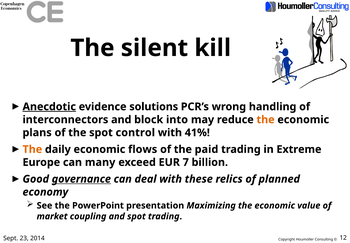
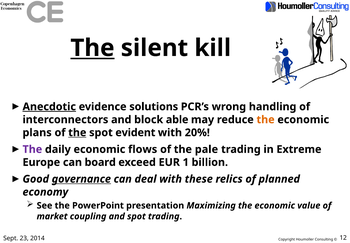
The at (92, 48) underline: none -> present
into: into -> able
the at (77, 132) underline: none -> present
control: control -> evident
41%: 41% -> 20%
The at (32, 149) colour: orange -> purple
paid: paid -> pale
many: many -> board
7: 7 -> 1
